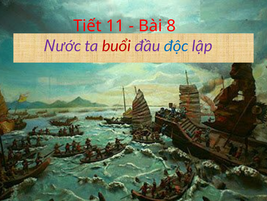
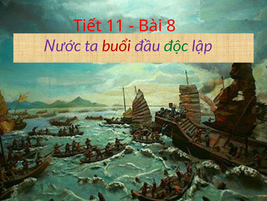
độc colour: blue -> green
